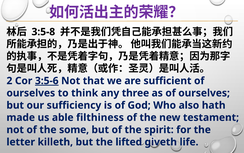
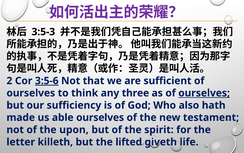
3:5-8: 3:5-8 -> 3:5-3
ourselves at (204, 93) underline: none -> present
able filthiness: filthiness -> ourselves
some: some -> upon
